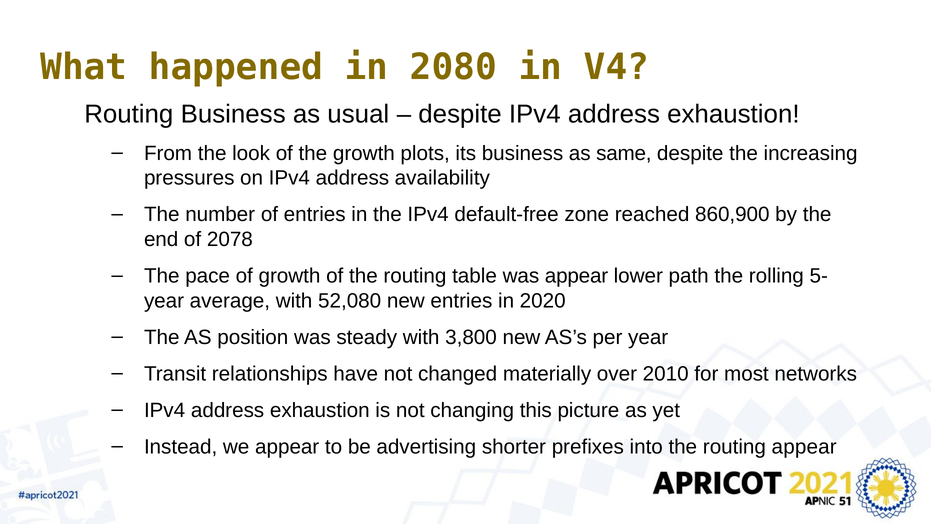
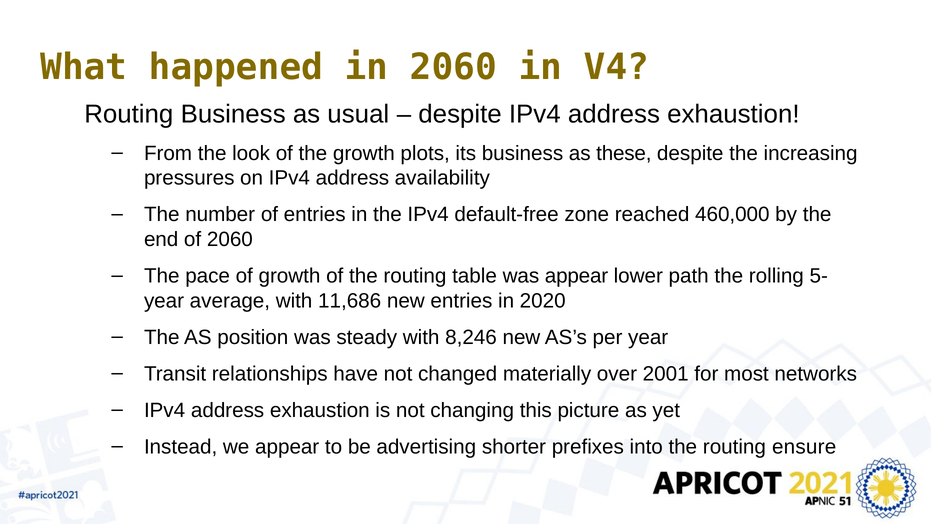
in 2080: 2080 -> 2060
same: same -> these
860,900: 860,900 -> 460,000
of 2078: 2078 -> 2060
52,080: 52,080 -> 11,686
3,800: 3,800 -> 8,246
2010: 2010 -> 2001
routing appear: appear -> ensure
